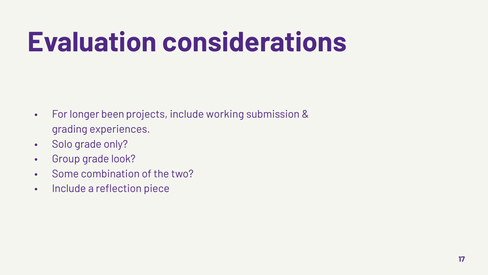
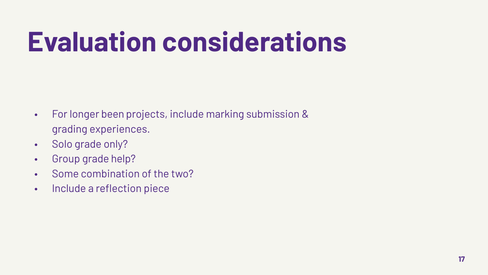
working: working -> marking
look: look -> help
